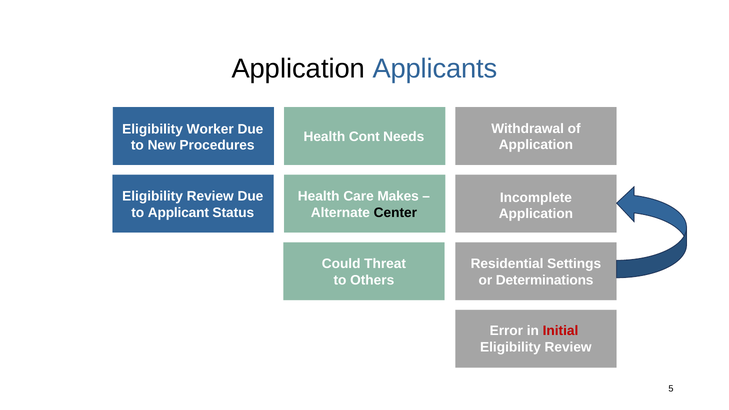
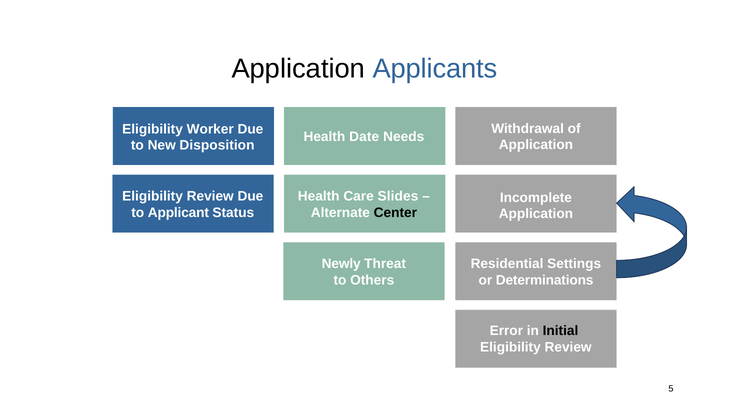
Cont: Cont -> Date
Procedures: Procedures -> Disposition
Makes: Makes -> Slides
Could: Could -> Newly
Initial colour: red -> black
